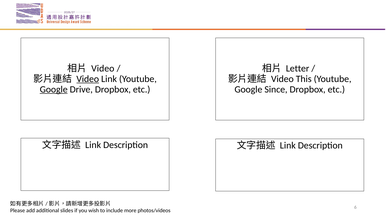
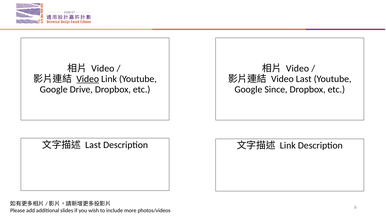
Letter at (298, 69): Letter -> Video
Video This: This -> Last
Google at (54, 89) underline: present -> none
Link at (93, 145): Link -> Last
